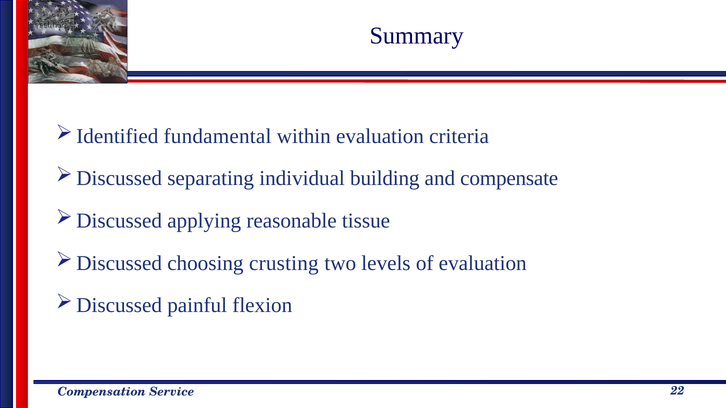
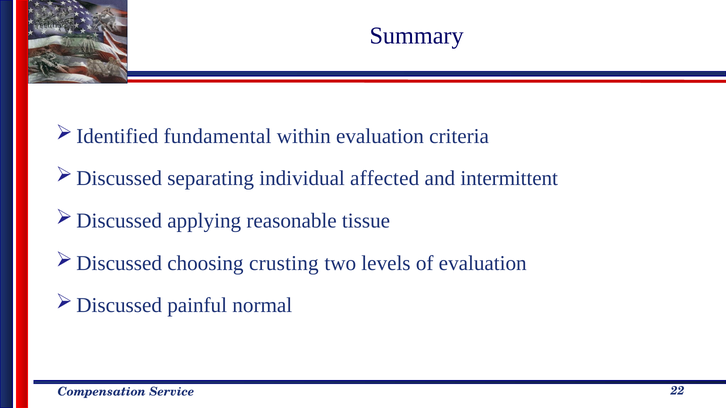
building: building -> affected
compensate: compensate -> intermittent
flexion: flexion -> normal
